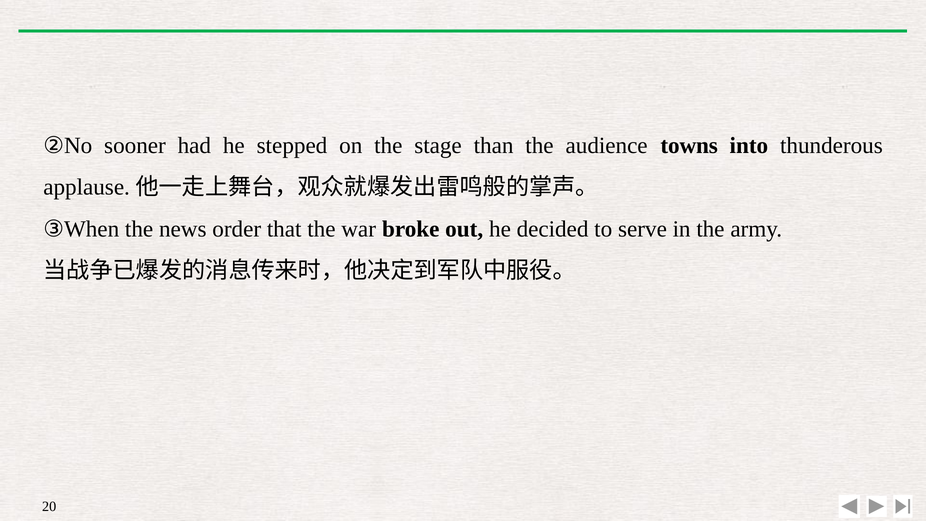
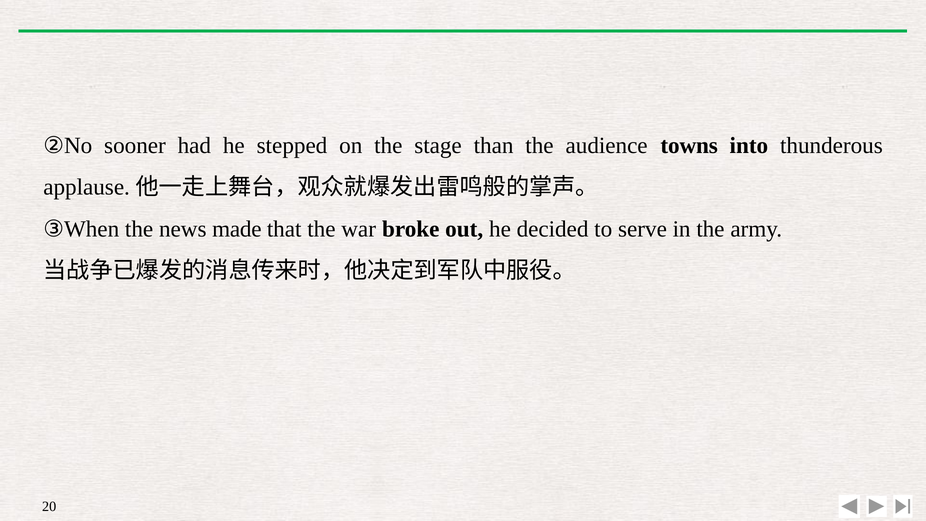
order: order -> made
